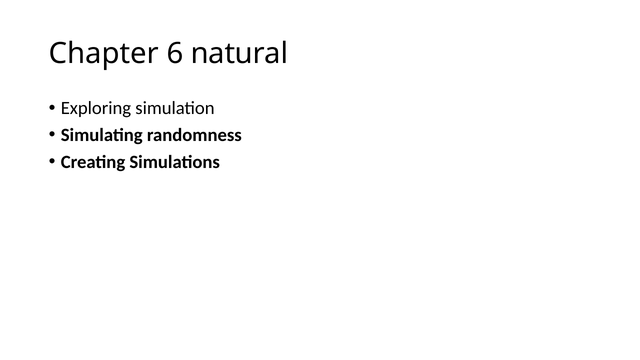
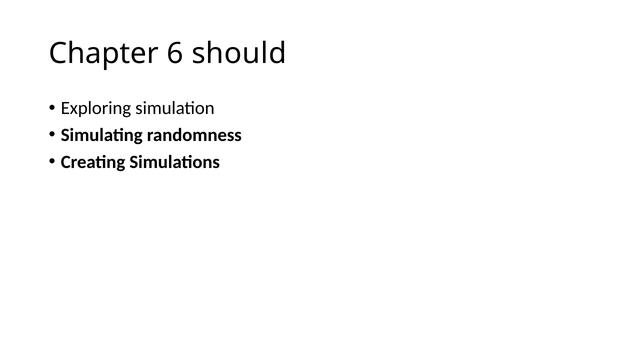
natural: natural -> should
